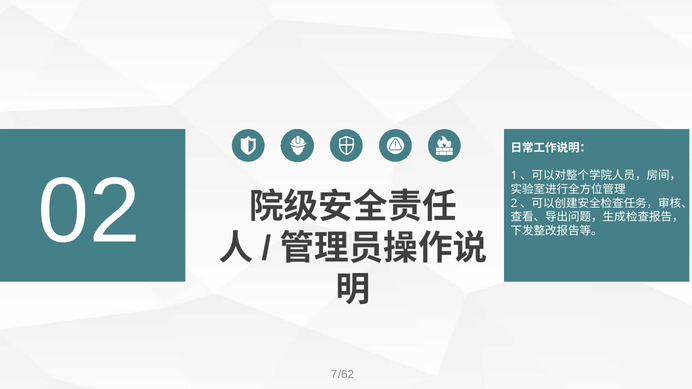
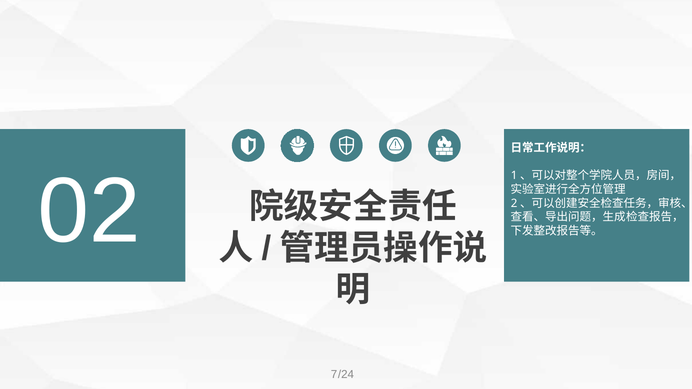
/62: /62 -> /24
